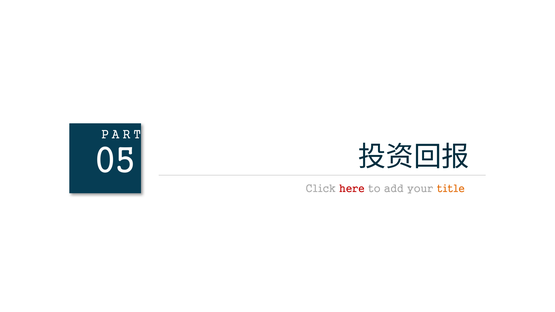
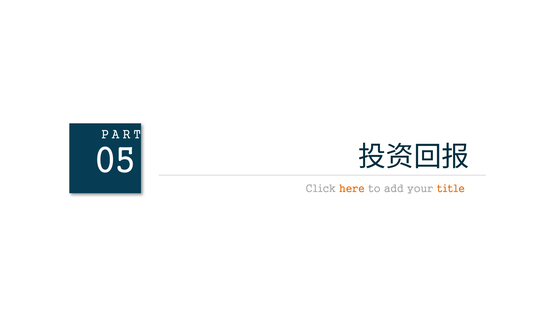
here colour: red -> orange
